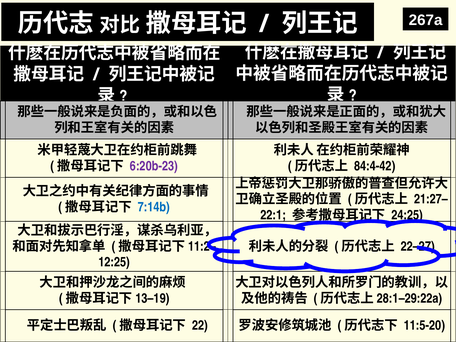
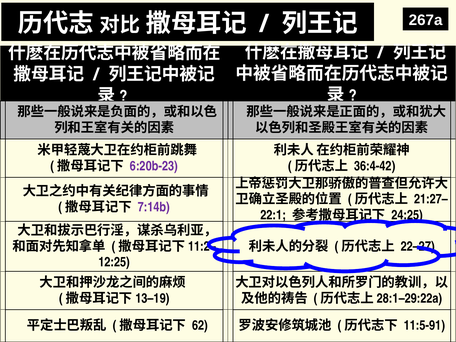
84:4-42: 84:4-42 -> 36:4-42
7:14b colour: blue -> purple
22: 22 -> 62
11:5-20: 11:5-20 -> 11:5-91
